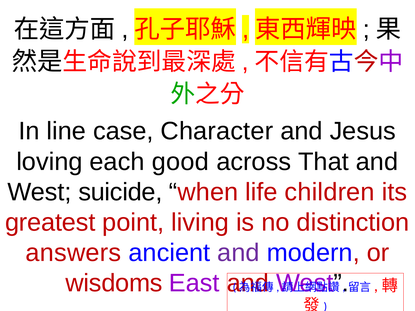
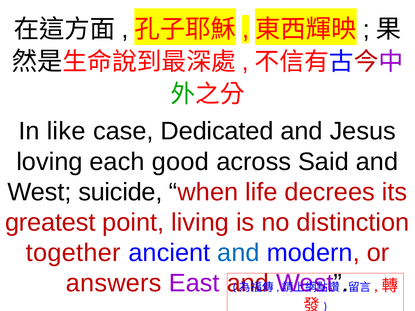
line: line -> like
Character: Character -> Dedicated
That: That -> Said
children: children -> decrees
answers: answers -> together
and at (238, 253) colour: purple -> blue
wisdoms: wisdoms -> answers
